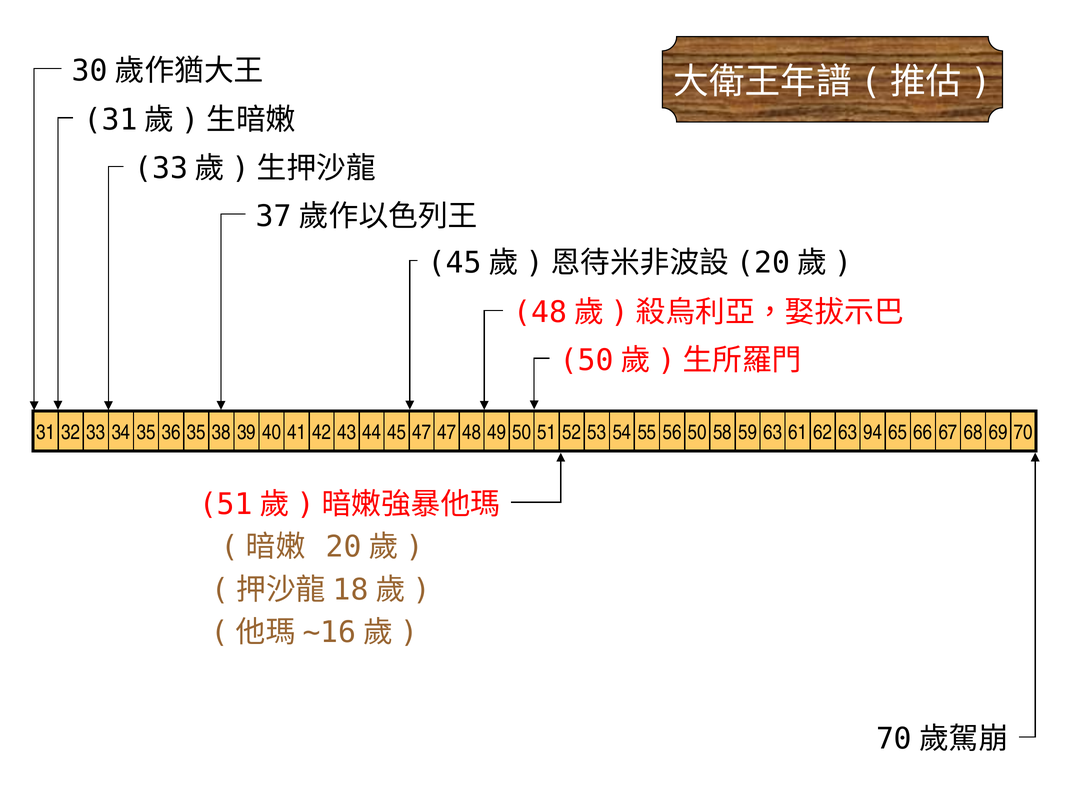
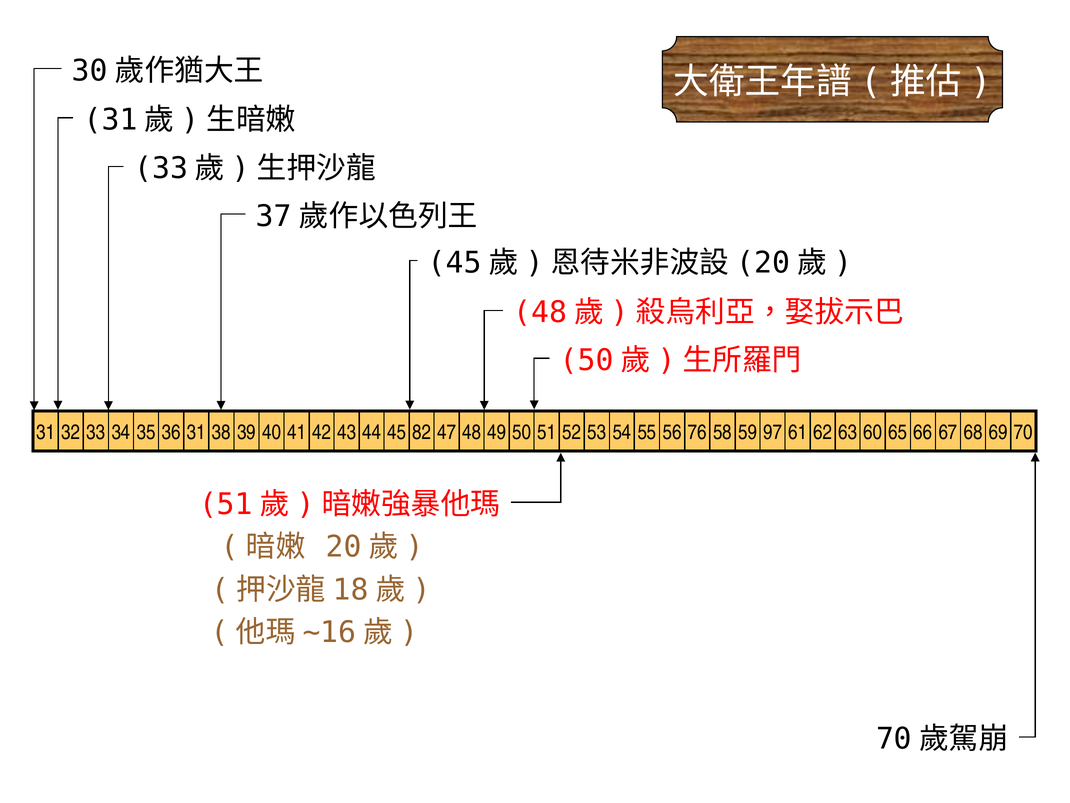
36 35: 35 -> 31
45 47: 47 -> 82
56 50: 50 -> 76
59 63: 63 -> 97
94: 94 -> 60
